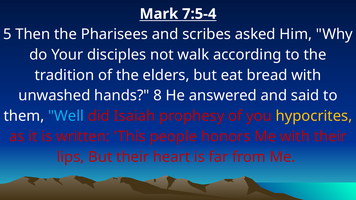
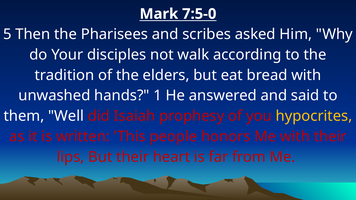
7:5-4: 7:5-4 -> 7:5-0
8: 8 -> 1
Well colour: light blue -> white
